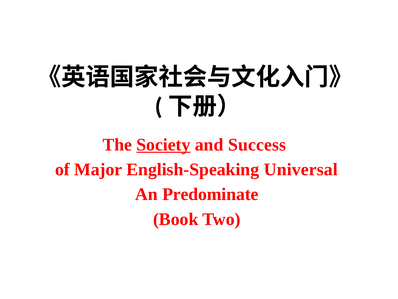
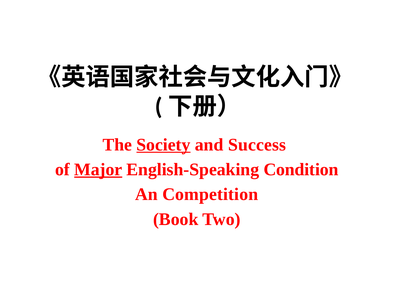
Major underline: none -> present
Universal: Universal -> Condition
Predominate: Predominate -> Competition
